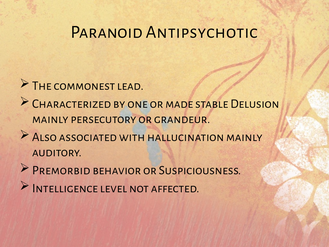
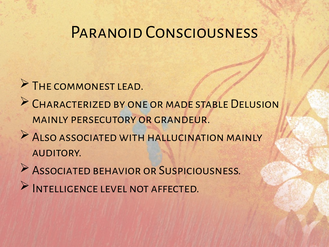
Antipsychotic: Antipsychotic -> Consciousness
Premorbid at (61, 170): Premorbid -> Associated
